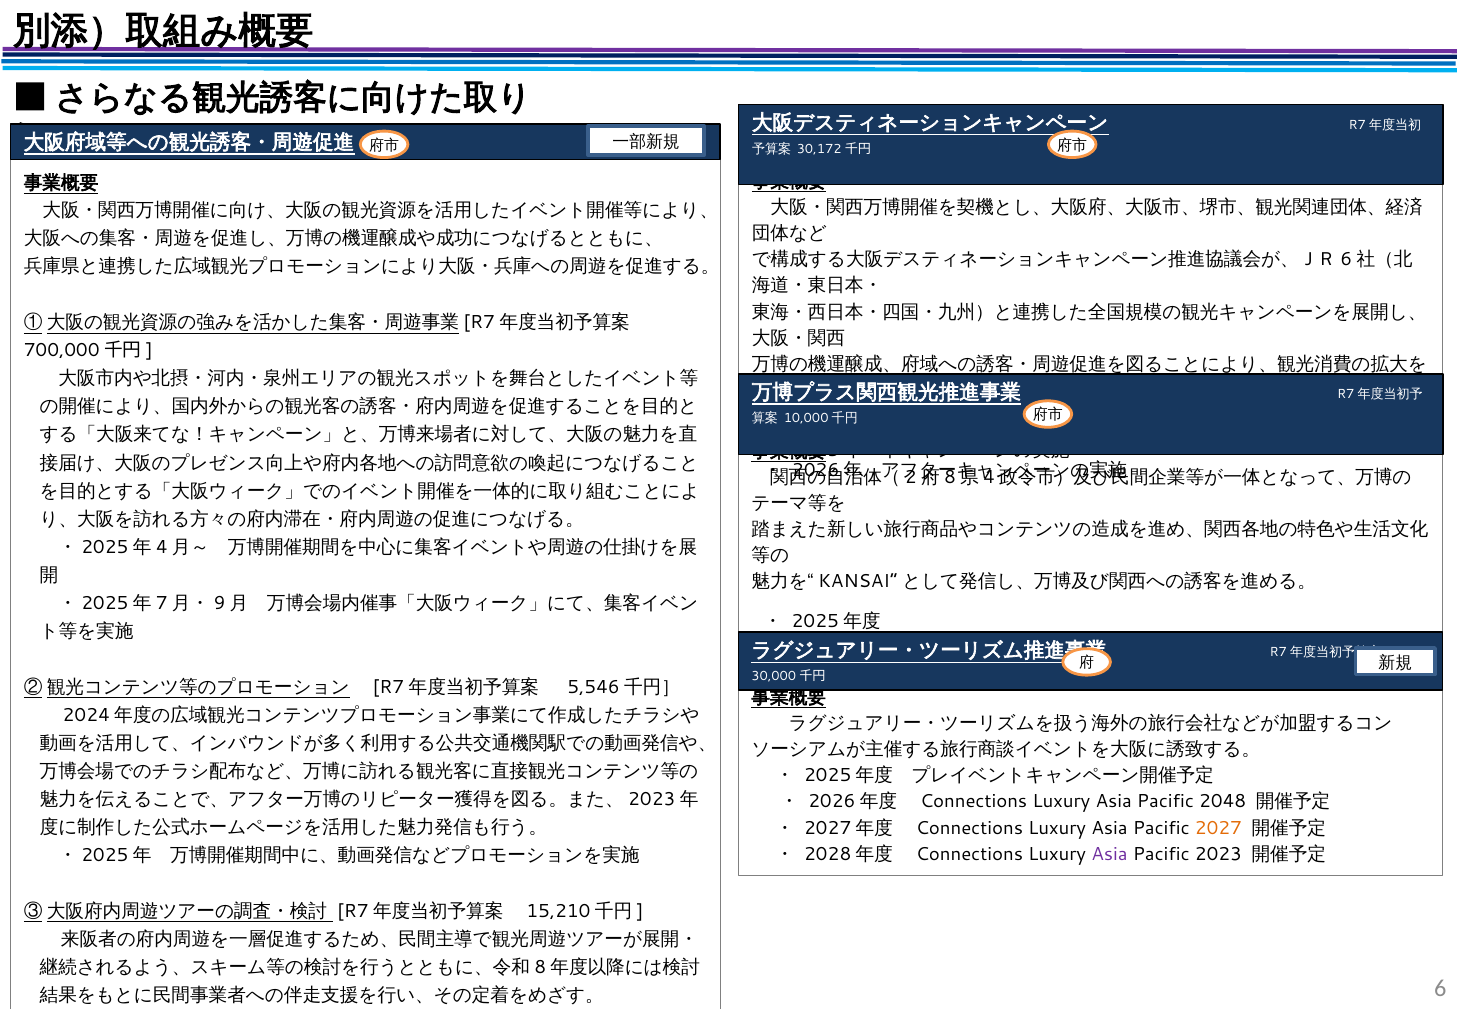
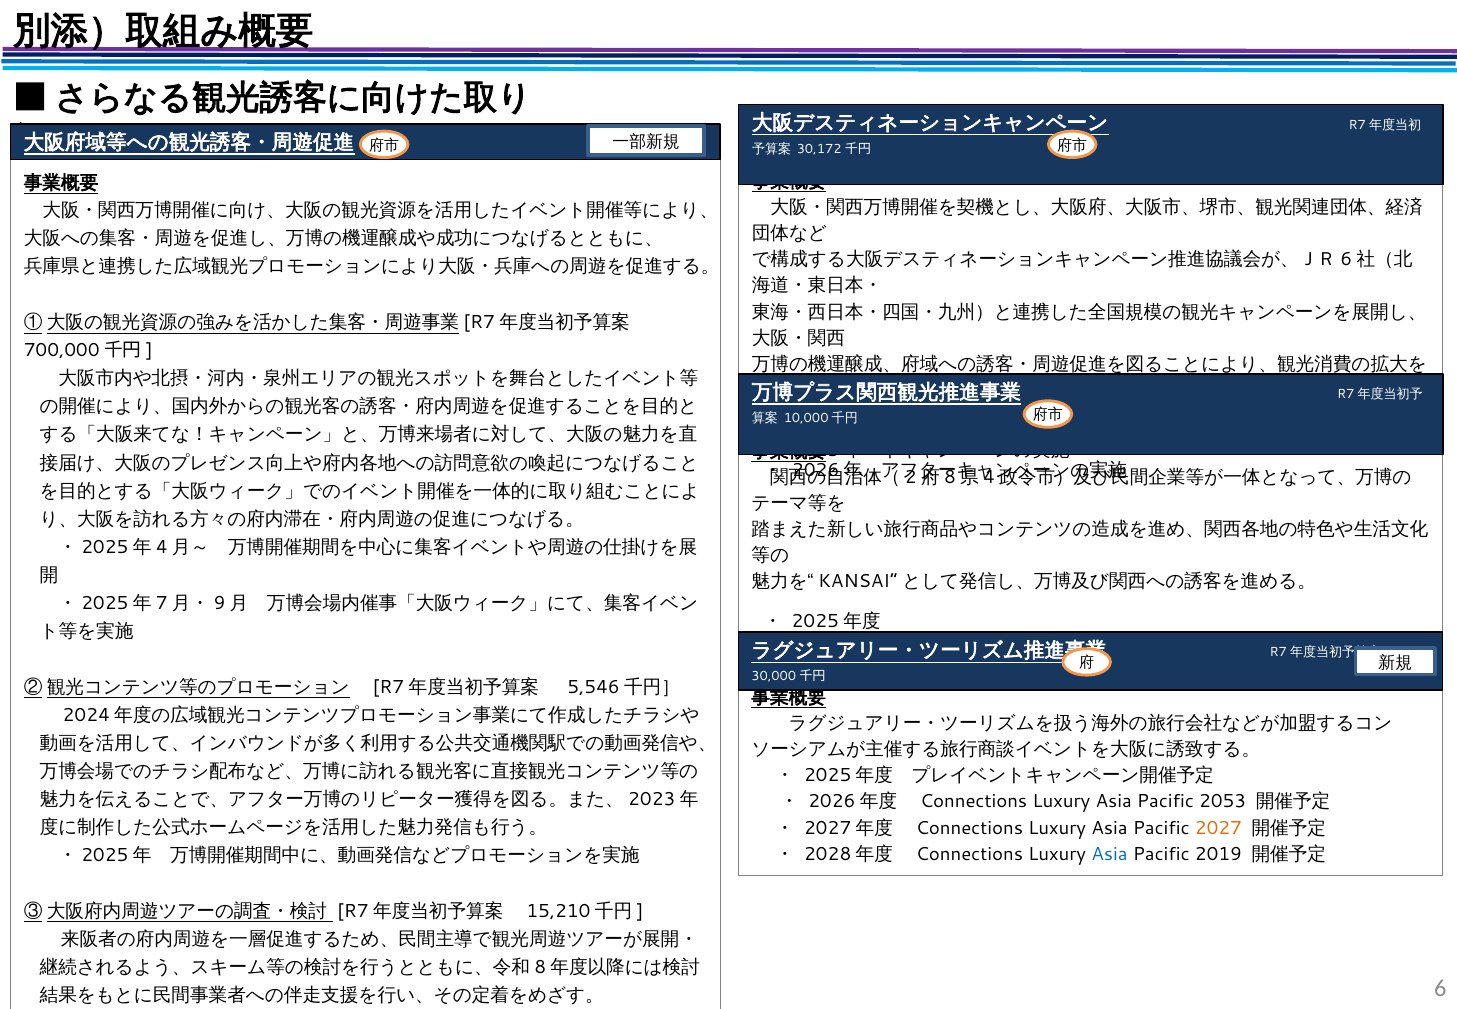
2048: 2048 -> 2053
Asia at (1109, 854) colour: purple -> blue
2023: 2023 -> 2019
